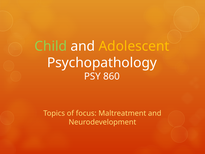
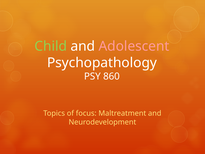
Adolescent colour: yellow -> pink
